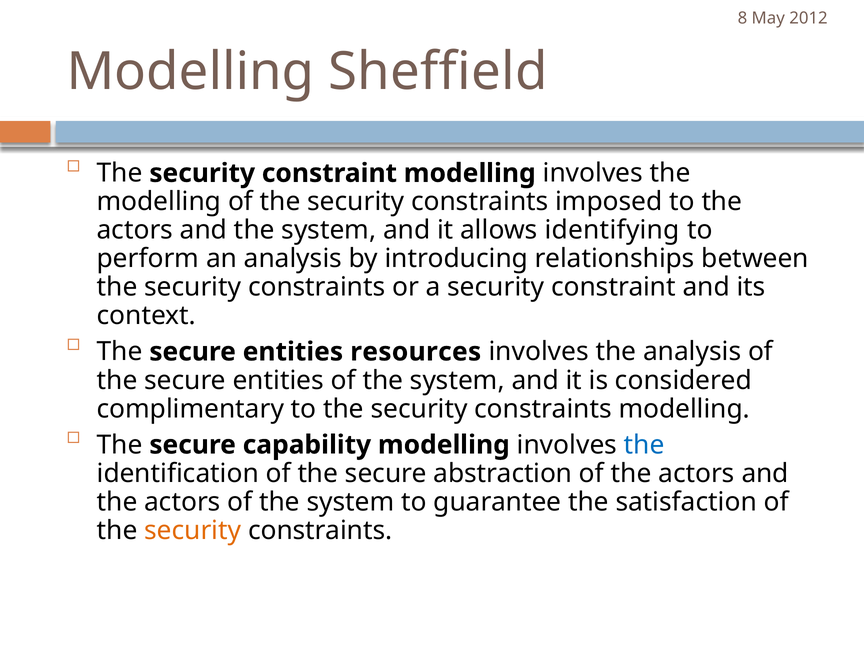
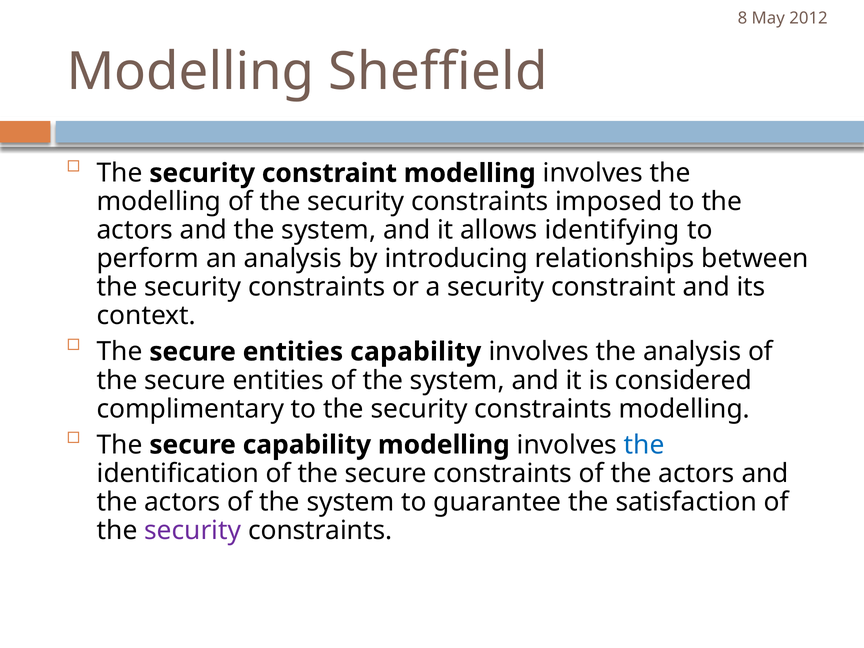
entities resources: resources -> capability
secure abstraction: abstraction -> constraints
security at (193, 530) colour: orange -> purple
